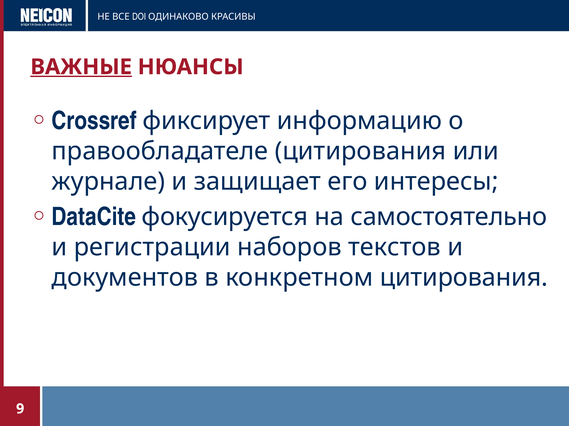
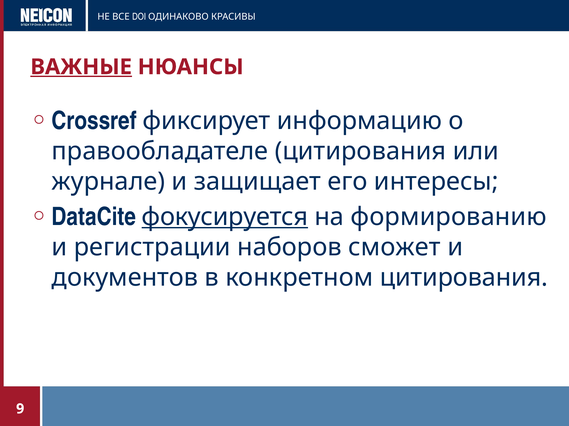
фокусируется underline: none -> present
самостоятельно: самостоятельно -> формированию
текстов: текстов -> сможет
